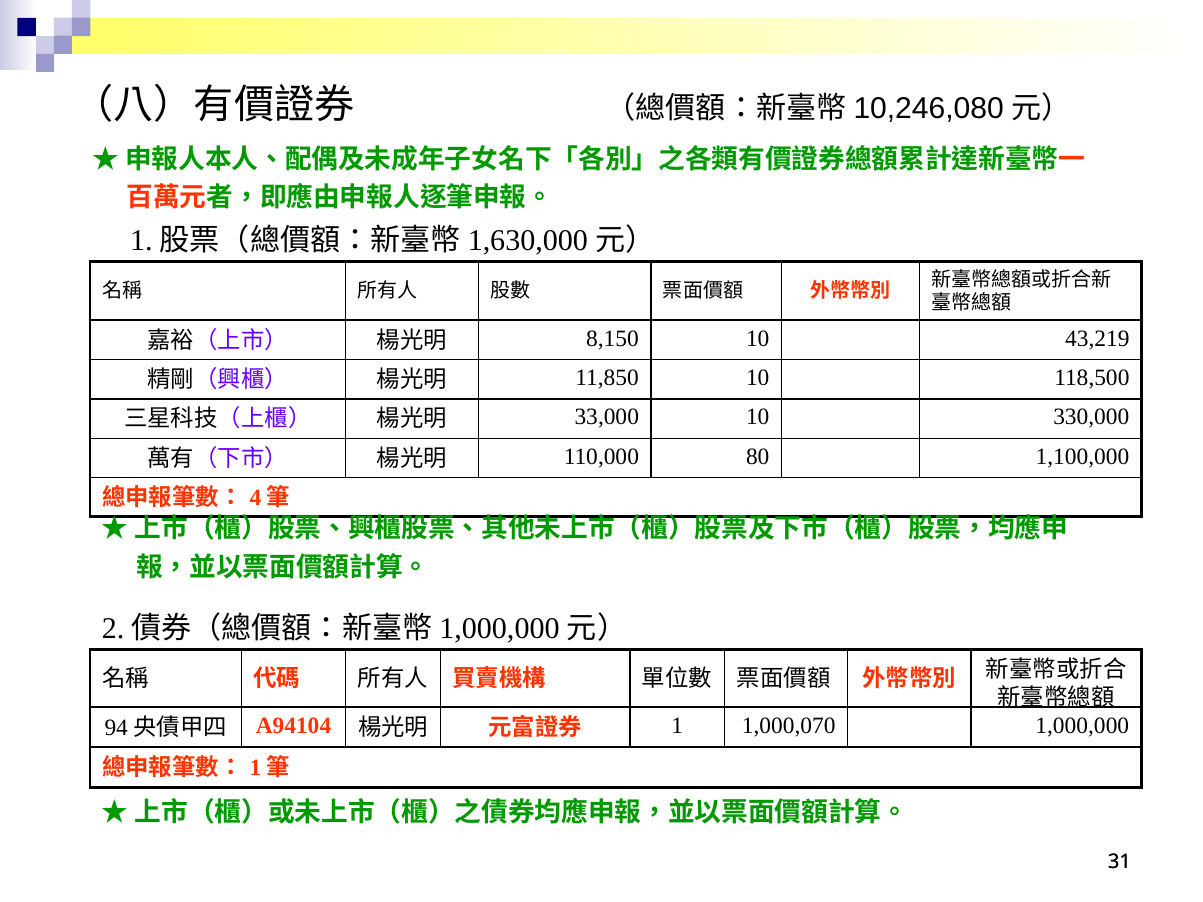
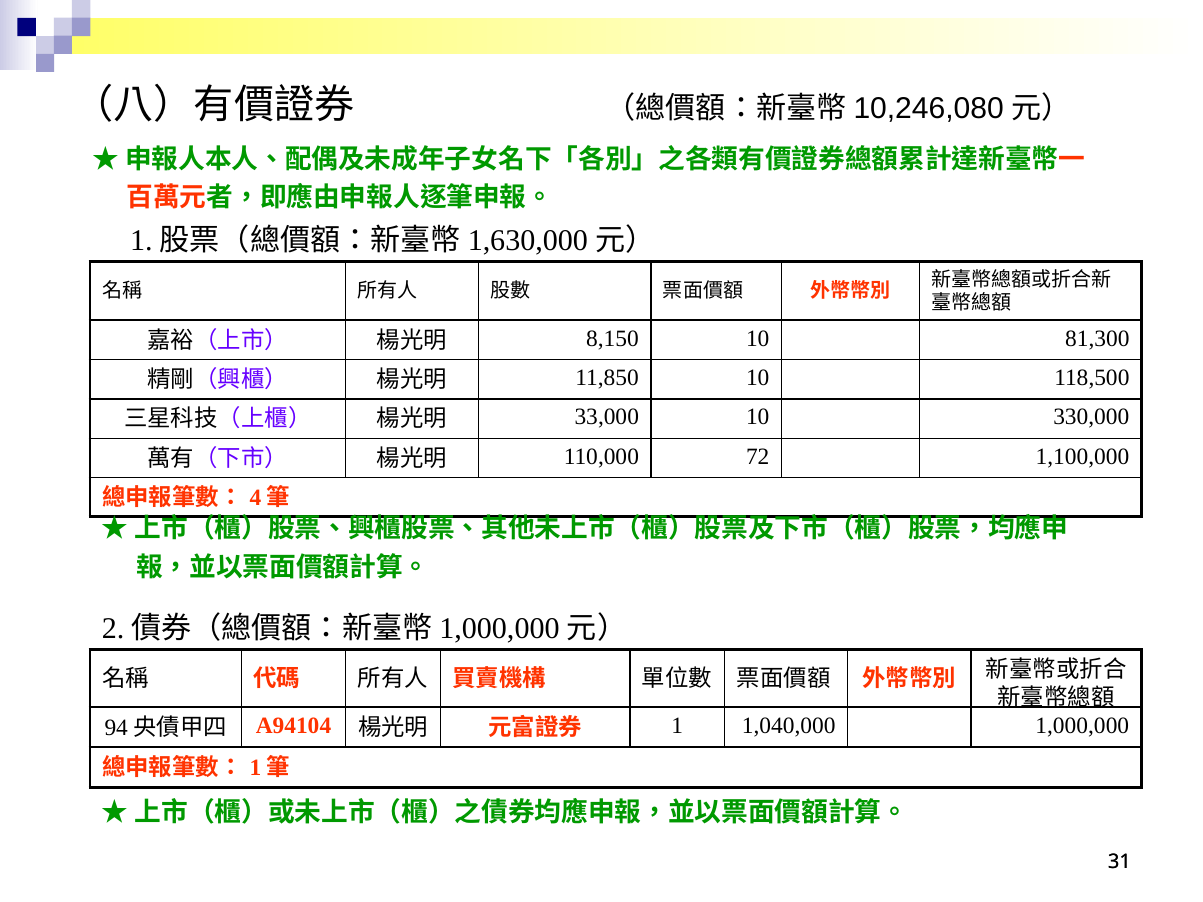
43,219: 43,219 -> 81,300
80: 80 -> 72
1,000,070: 1,000,070 -> 1,040,000
